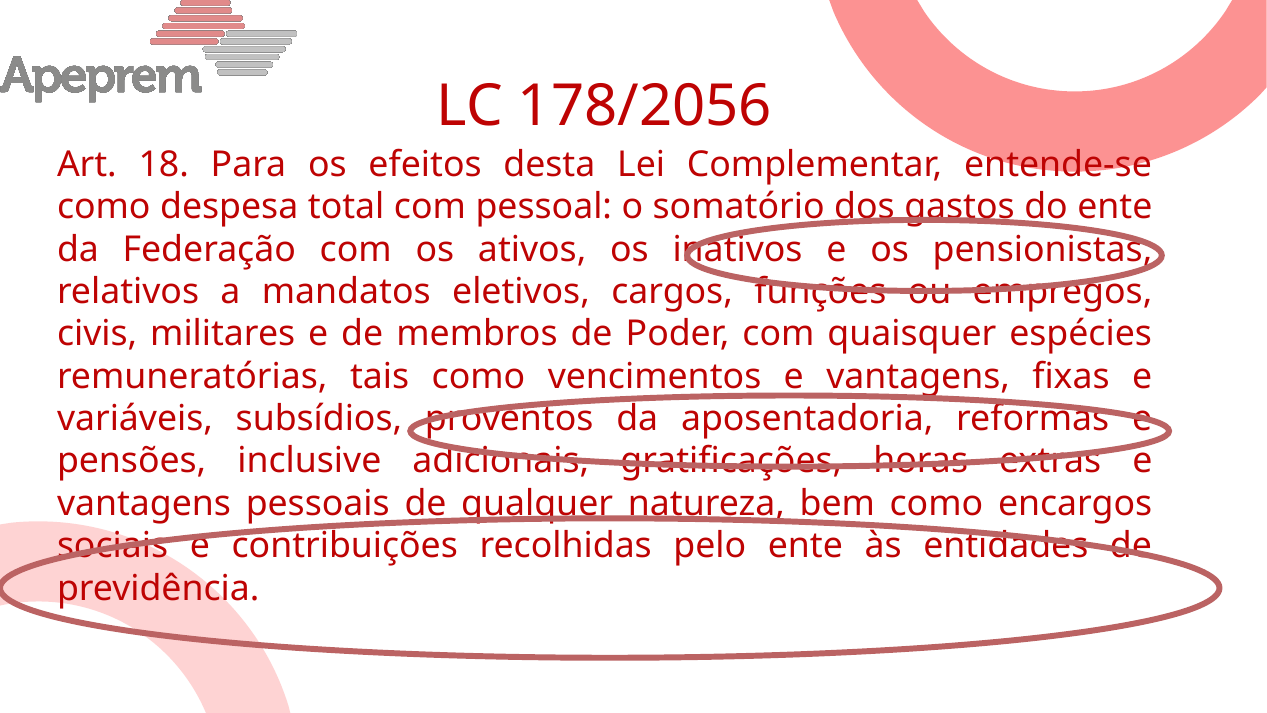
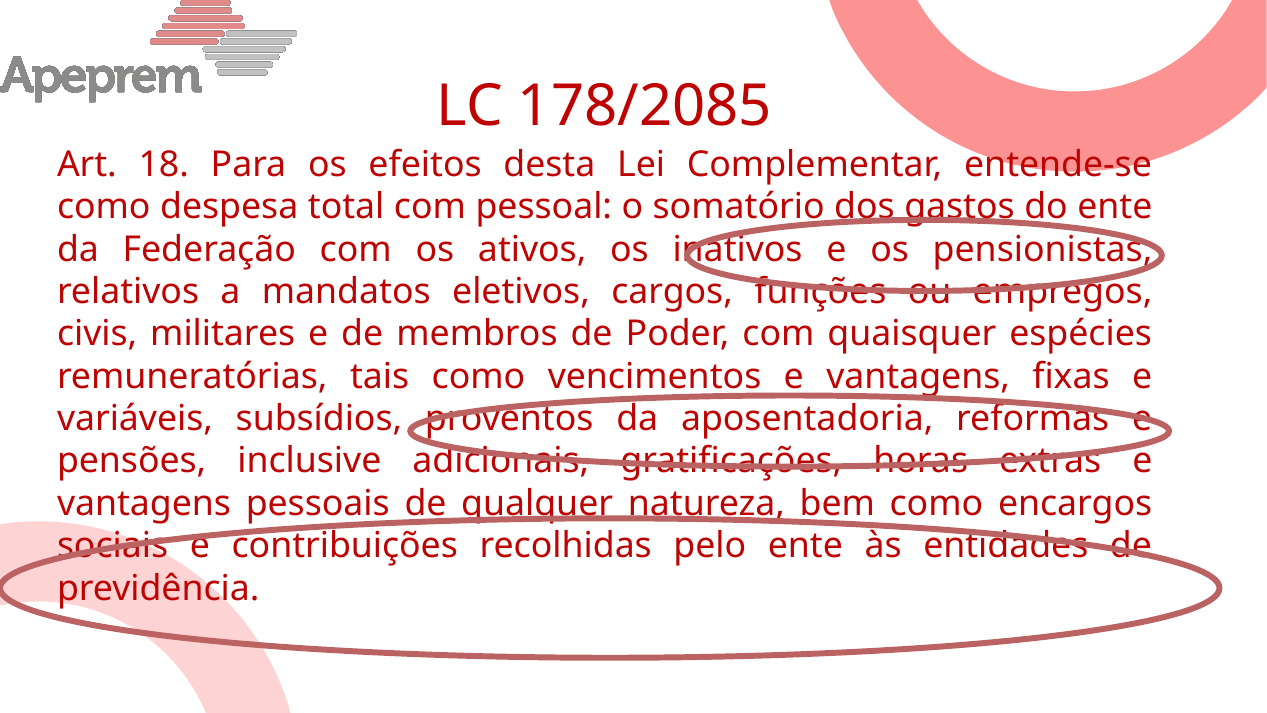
178/2056: 178/2056 -> 178/2085
